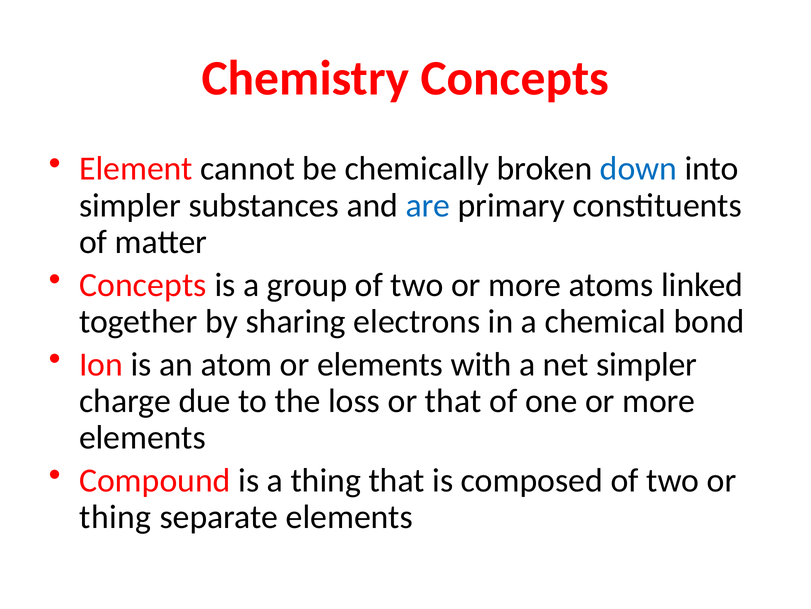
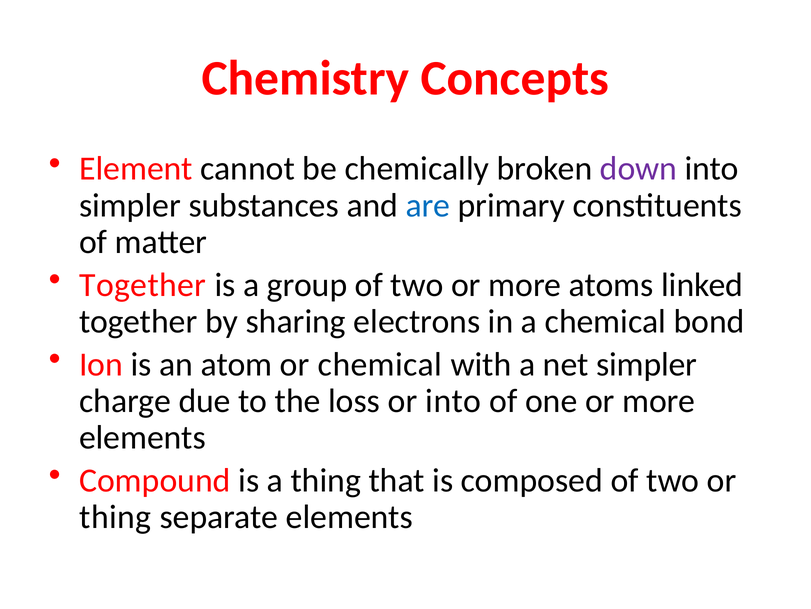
down colour: blue -> purple
Concepts at (143, 285): Concepts -> Together
or elements: elements -> chemical
or that: that -> into
